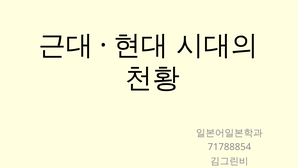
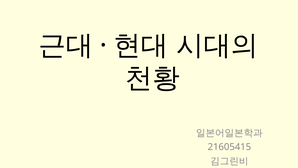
71788854: 71788854 -> 21605415
